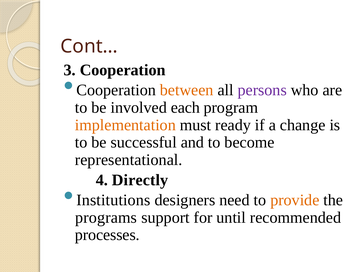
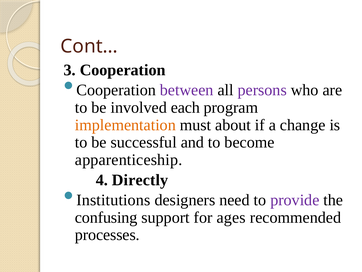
between colour: orange -> purple
ready: ready -> about
representational: representational -> apparenticeship
provide colour: orange -> purple
programs: programs -> confusing
until: until -> ages
